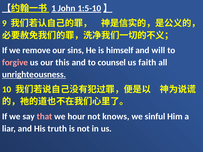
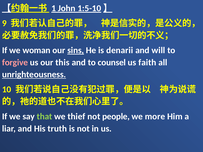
remove: remove -> woman
sins underline: none -> present
himself: himself -> denarii
that colour: pink -> light green
hour: hour -> thief
knows: knows -> people
sinful: sinful -> more
